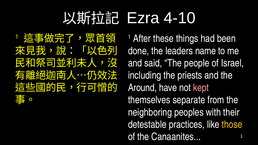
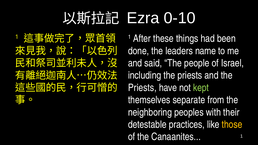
4-10: 4-10 -> 0-10
Around at (142, 88): Around -> Priests
kept colour: pink -> light green
